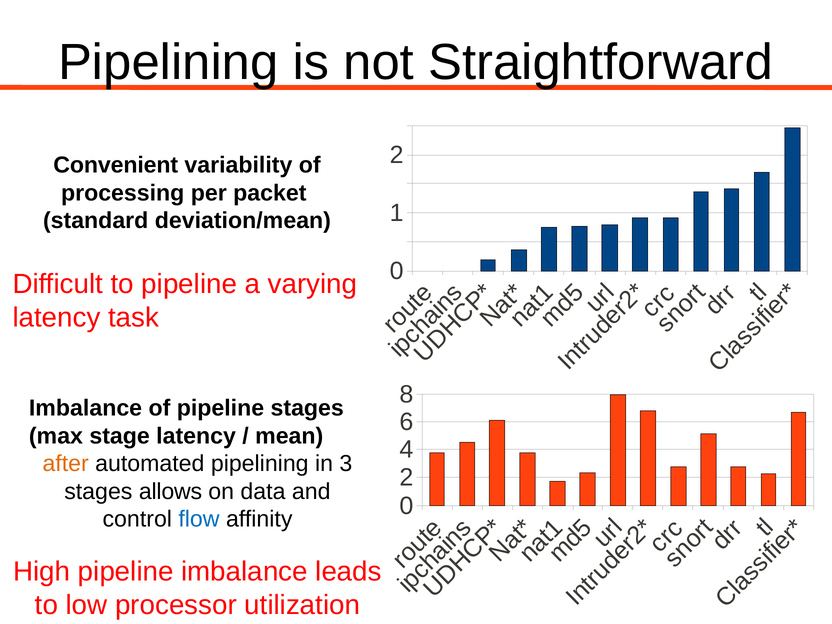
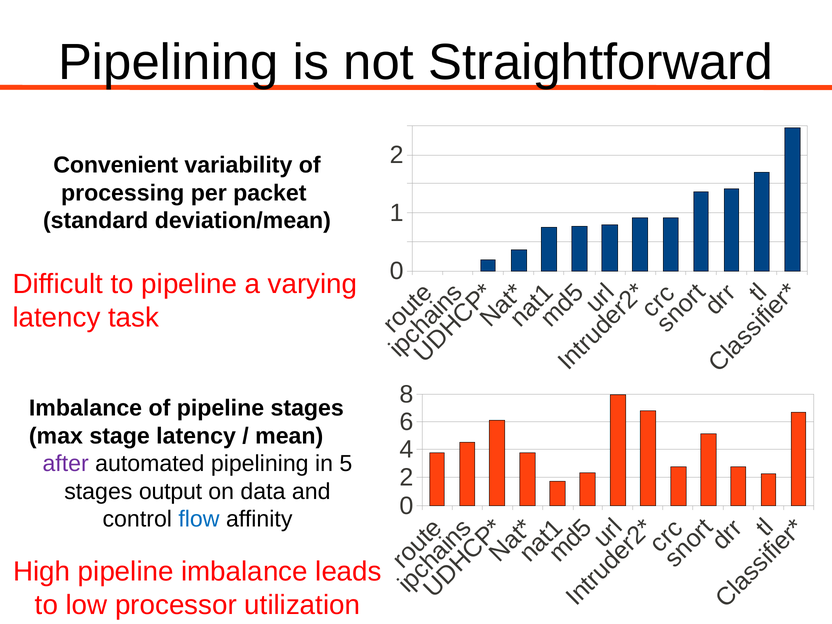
after colour: orange -> purple
in 3: 3 -> 5
allows: allows -> output
